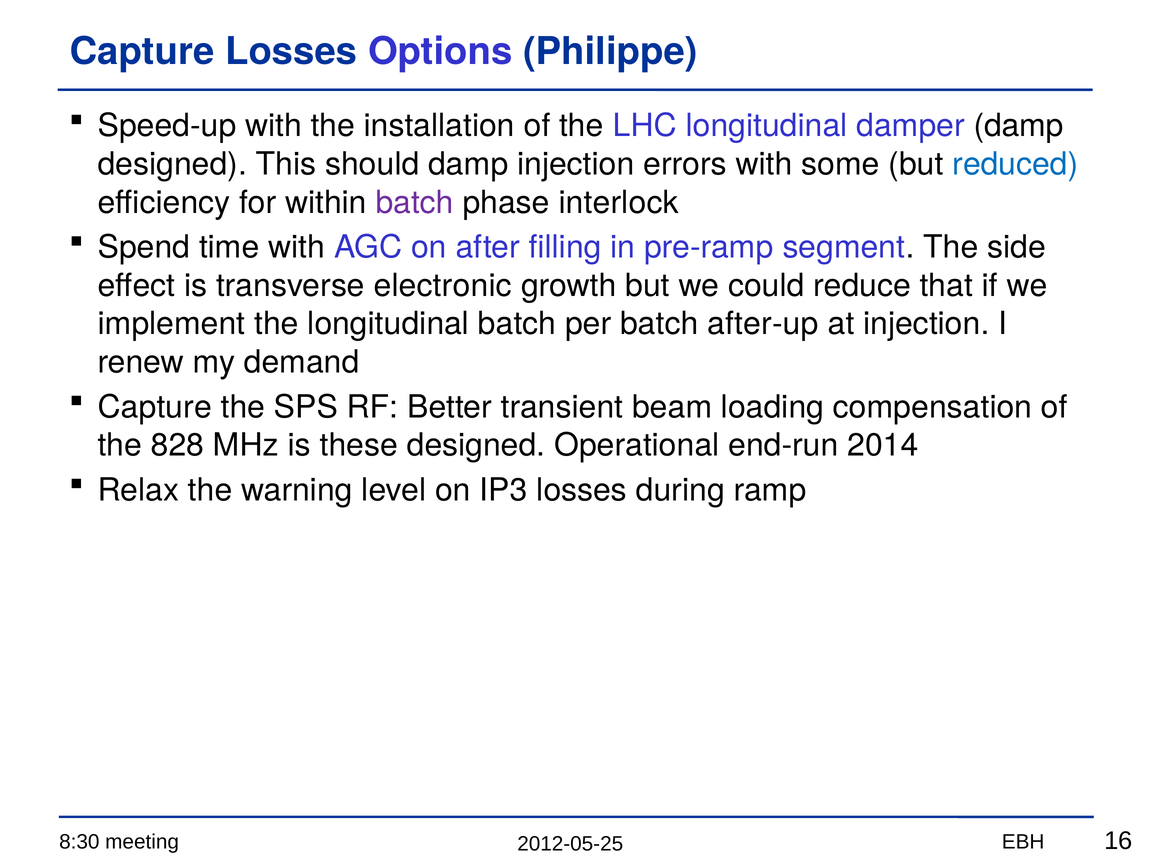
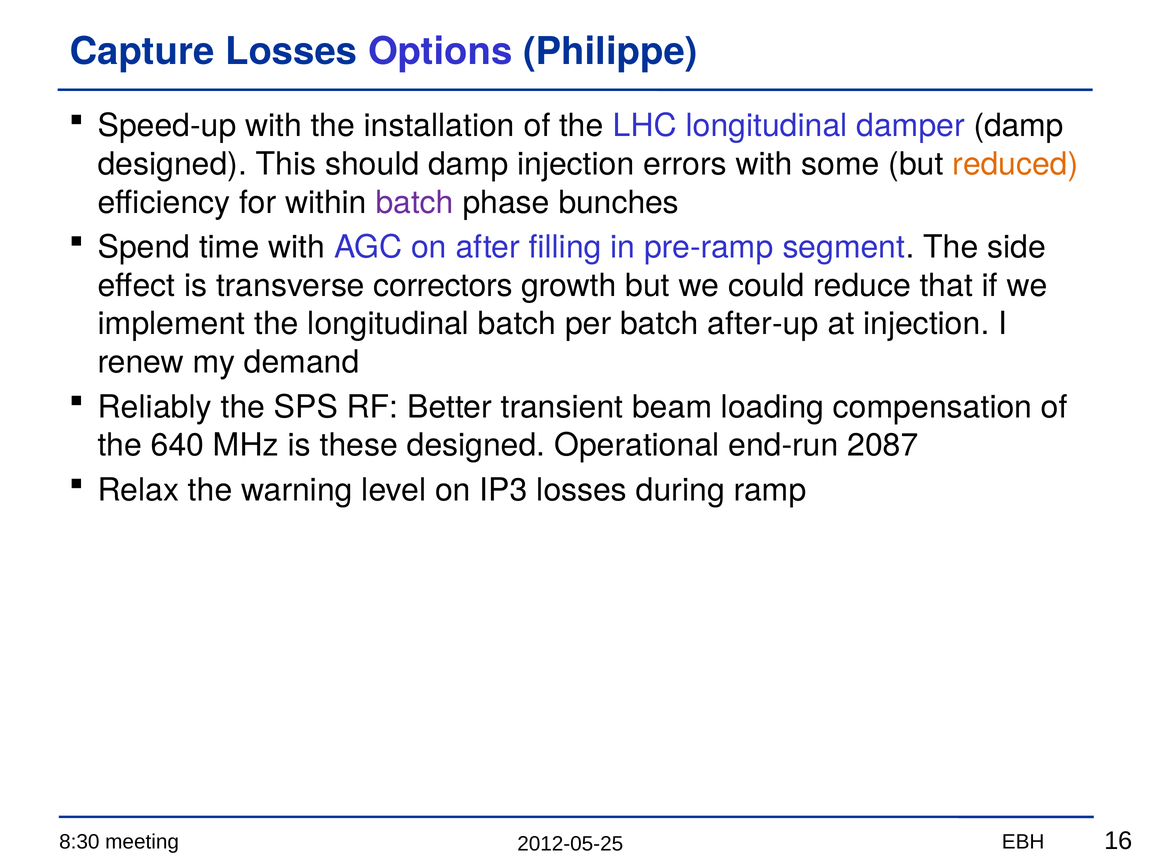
reduced colour: blue -> orange
interlock: interlock -> bunches
electronic: electronic -> correctors
Capture at (155, 407): Capture -> Reliably
828: 828 -> 640
2014: 2014 -> 2087
